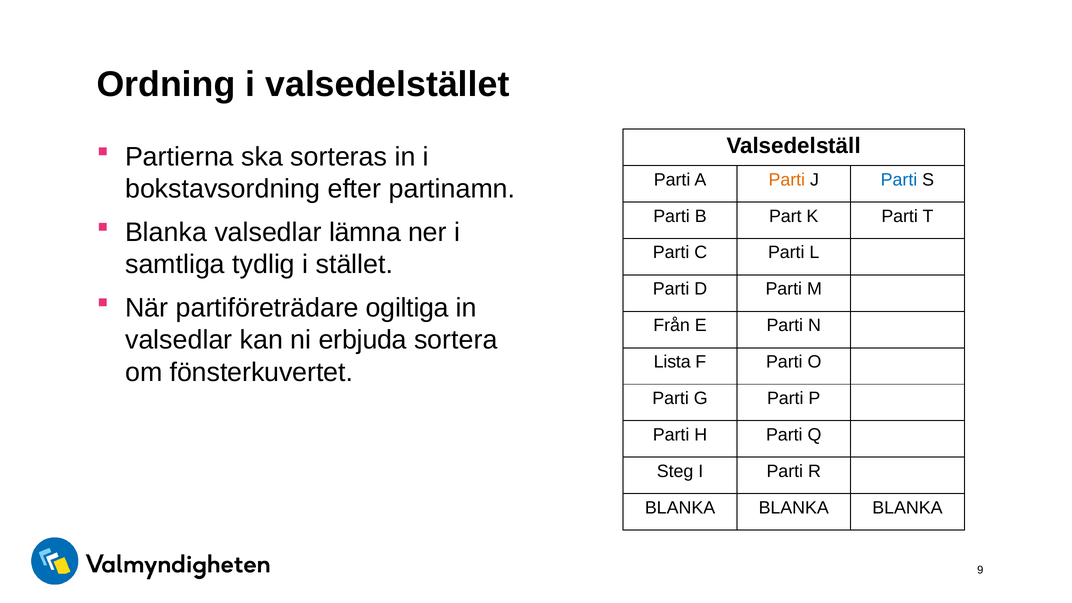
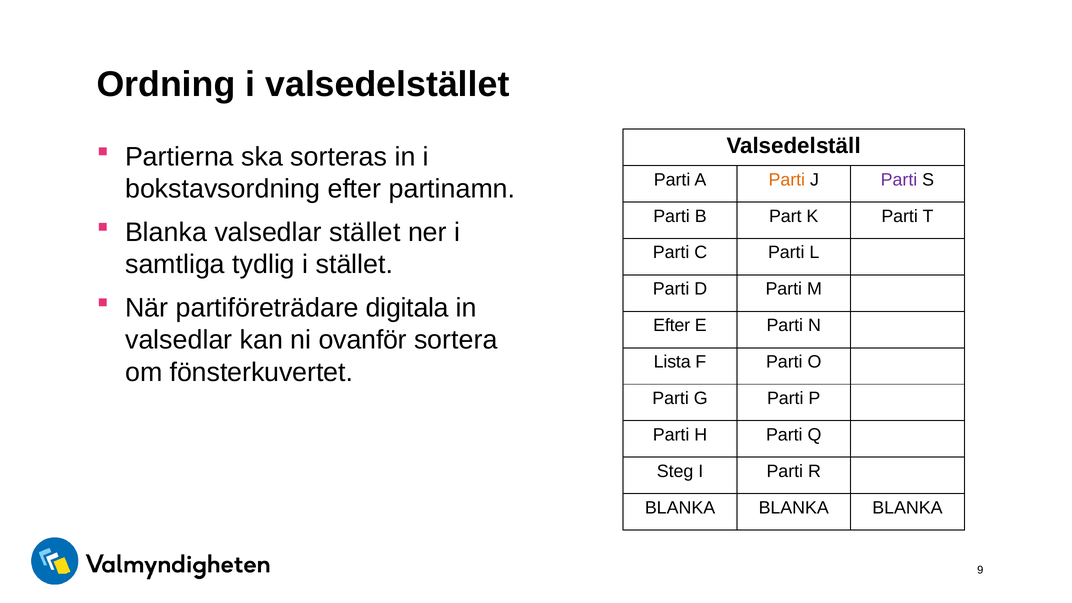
Parti at (899, 180) colour: blue -> purple
valsedlar lämna: lämna -> stället
ogiltiga: ogiltiga -> digitala
Från at (672, 326): Från -> Efter
erbjuda: erbjuda -> ovanför
